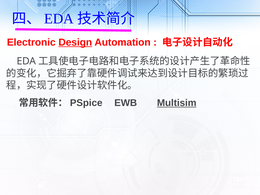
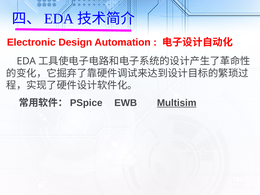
Design underline: present -> none
